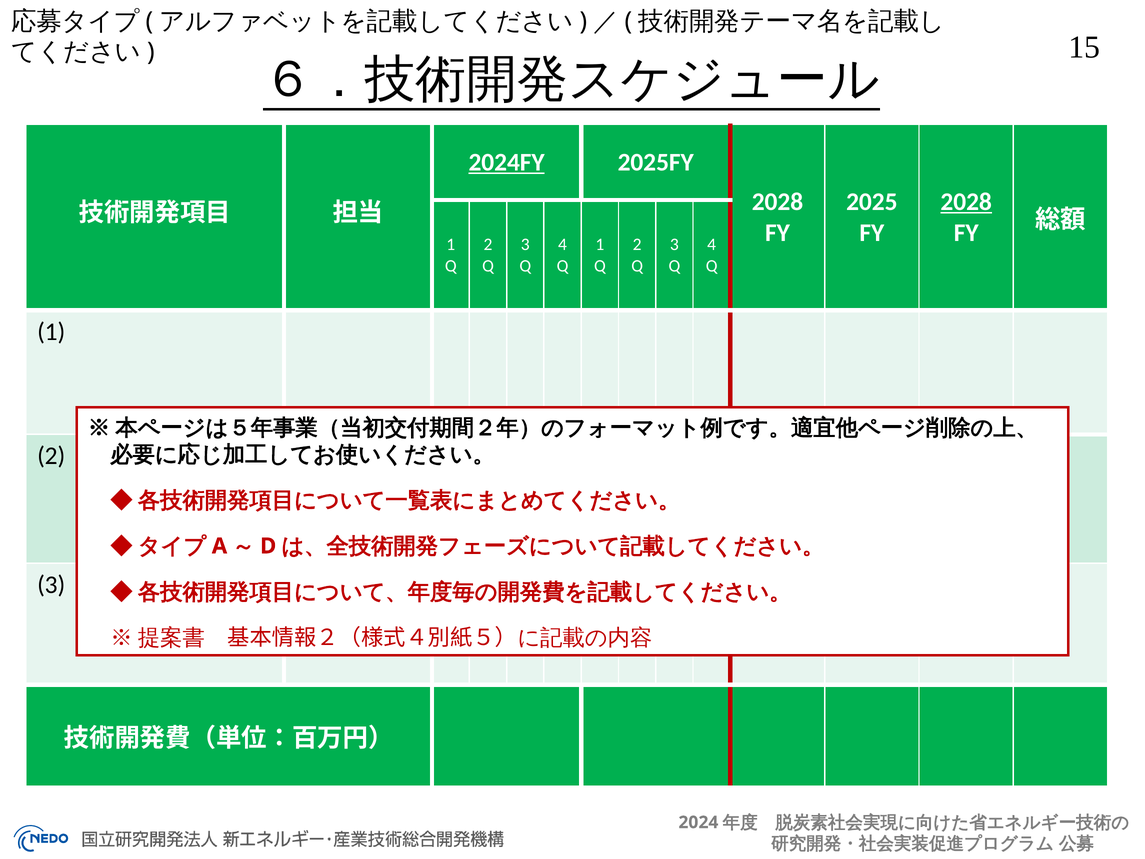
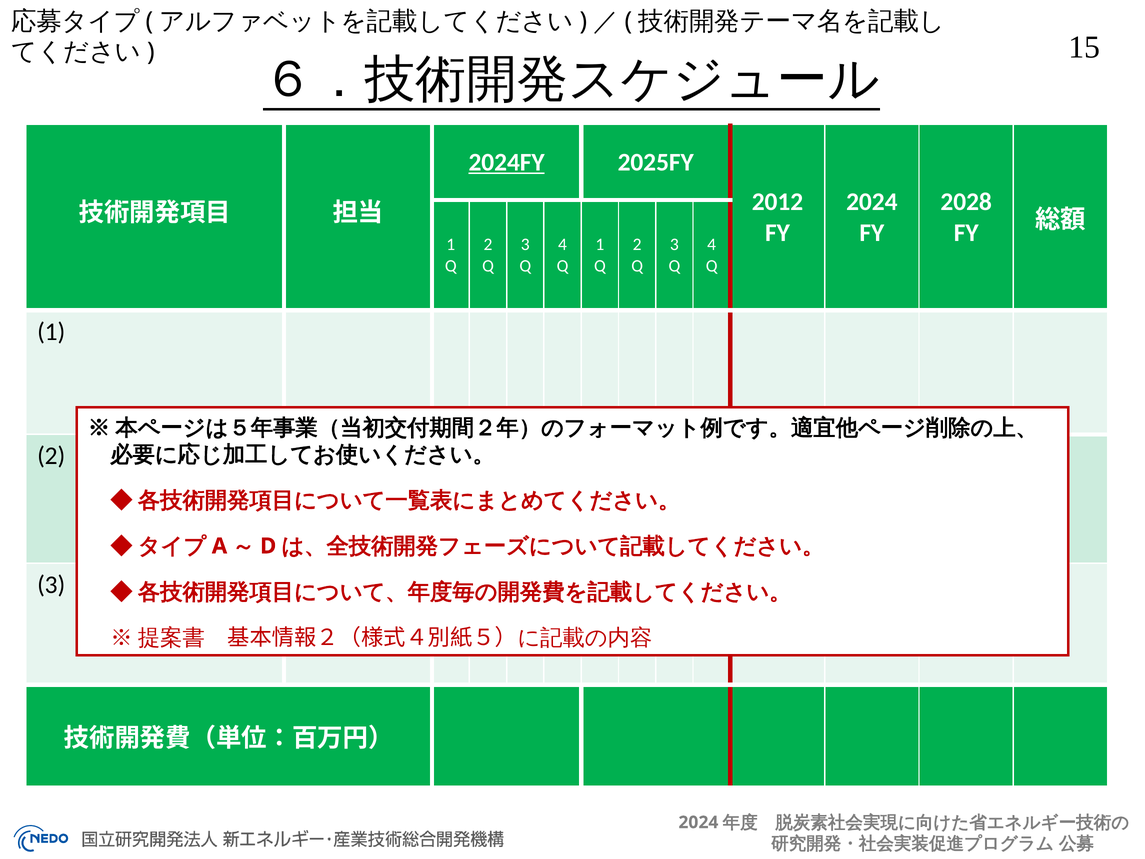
2028 at (777, 202): 2028 -> 2012
2025 at (872, 202): 2025 -> 2024
2028 at (966, 202) underline: present -> none
